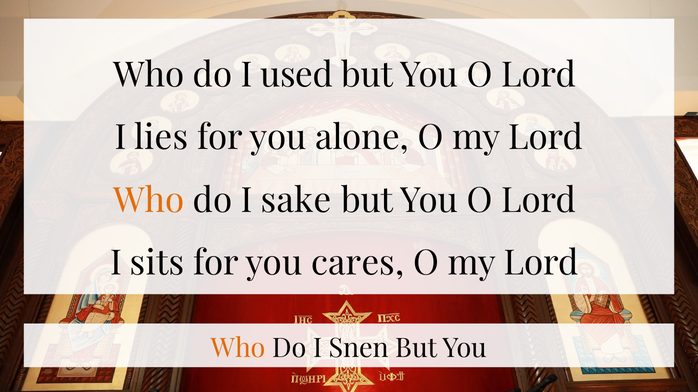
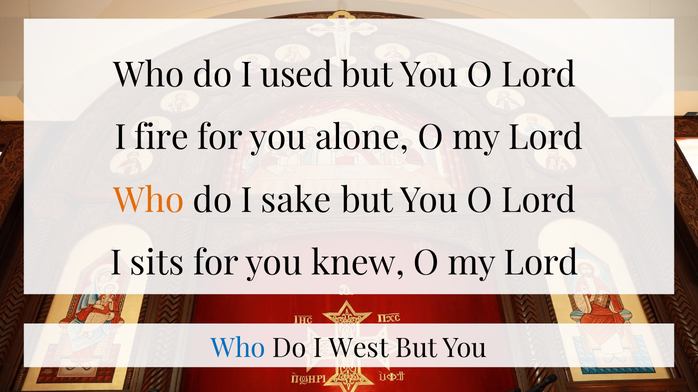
lies: lies -> fire
cares: cares -> knew
Who at (238, 349) colour: orange -> blue
Snen: Snen -> West
